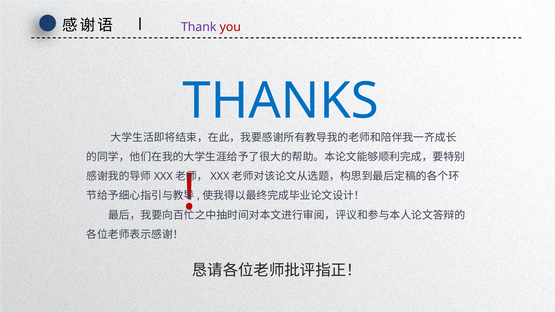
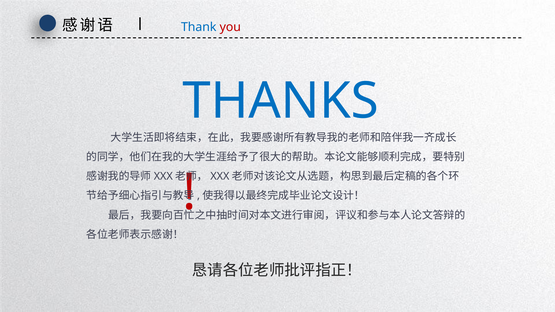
Thank colour: purple -> blue
